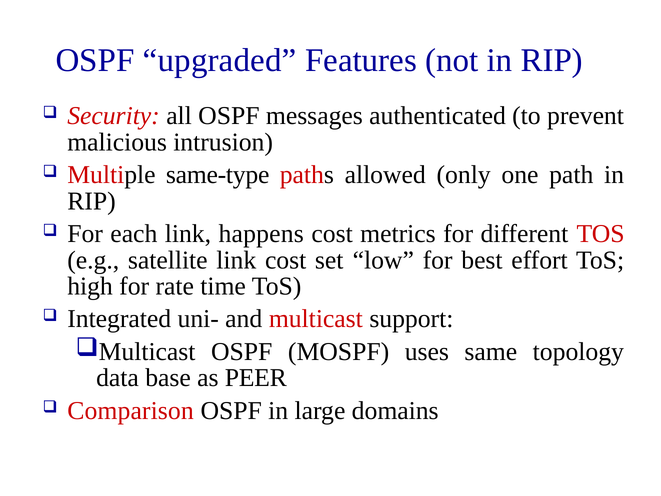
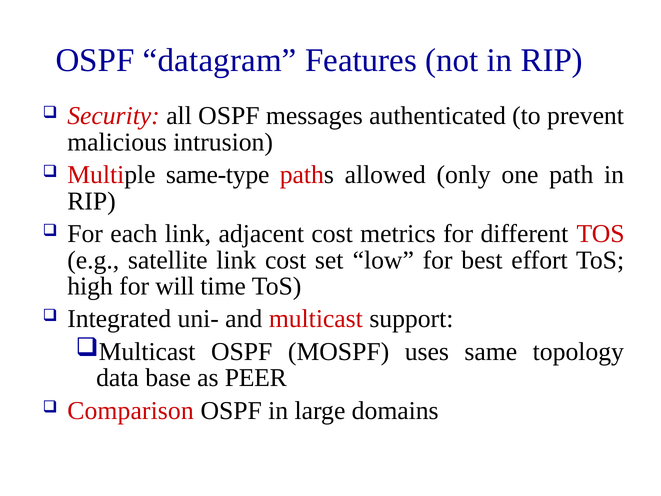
upgraded: upgraded -> datagram
happens: happens -> adjacent
rate: rate -> will
